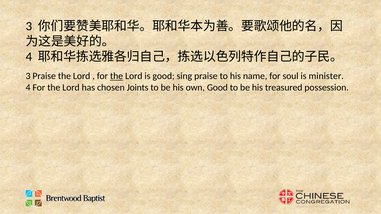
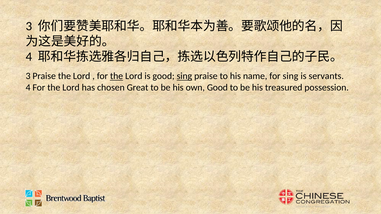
sing at (184, 76) underline: none -> present
for soul: soul -> sing
minister: minister -> servants
Joints: Joints -> Great
